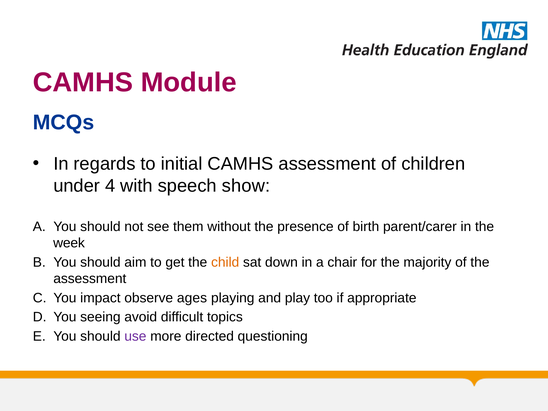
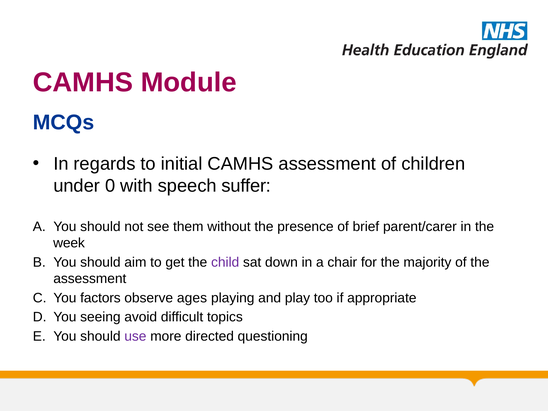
4: 4 -> 0
show: show -> suffer
birth: birth -> brief
child colour: orange -> purple
impact: impact -> factors
